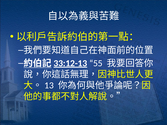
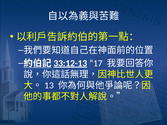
55: 55 -> 17
